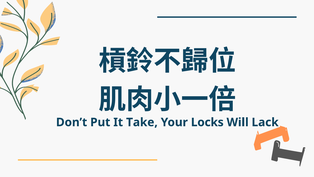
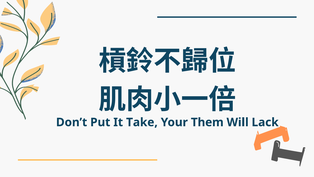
Locks: Locks -> Them
